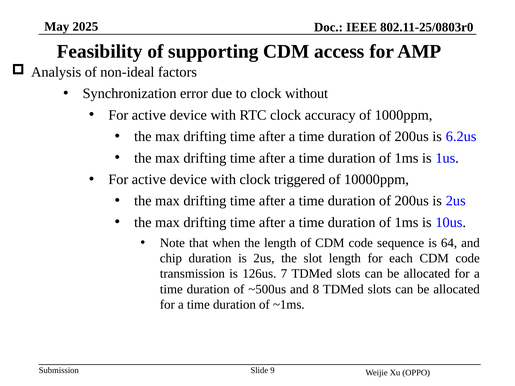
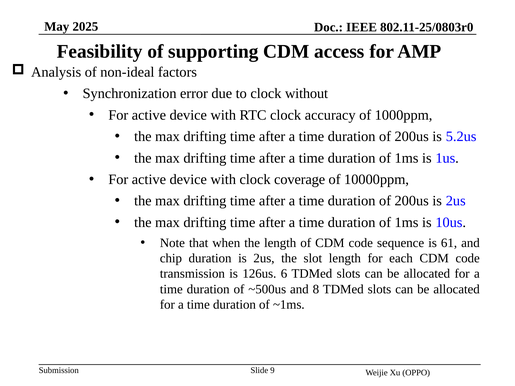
6.2us: 6.2us -> 5.2us
triggered: triggered -> coverage
64: 64 -> 61
7: 7 -> 6
